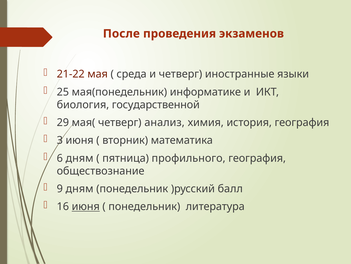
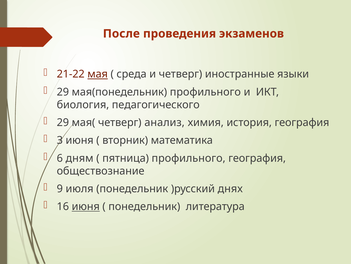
мая underline: none -> present
25 at (63, 92): 25 -> 29
мая(понедельник информатике: информатике -> профильного
государственной: государственной -> педагогического
9 дням: дням -> июля
балл: балл -> днях
